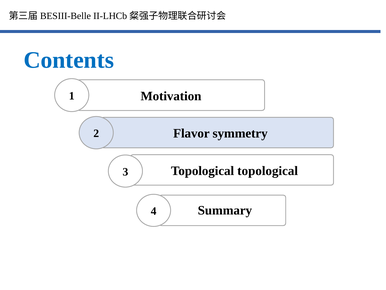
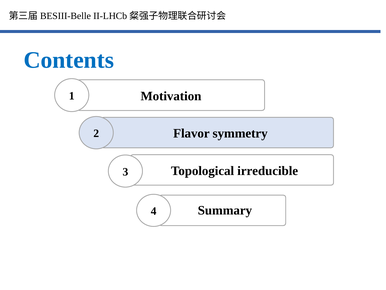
Topological topological: topological -> irreducible
